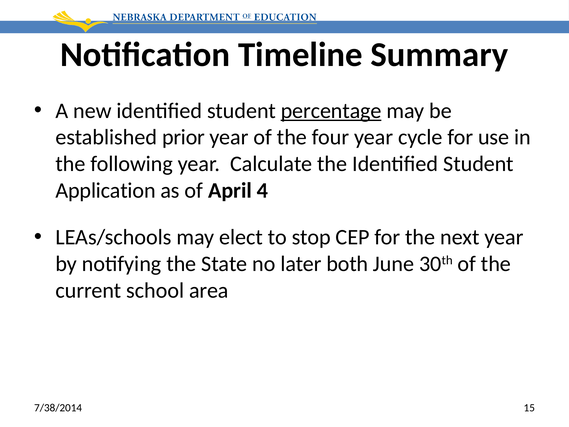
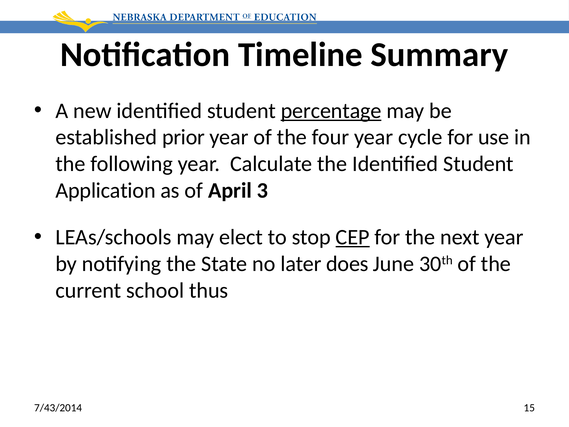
4: 4 -> 3
CEP underline: none -> present
both: both -> does
area: area -> thus
7/38/2014: 7/38/2014 -> 7/43/2014
